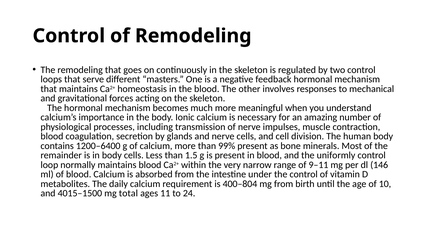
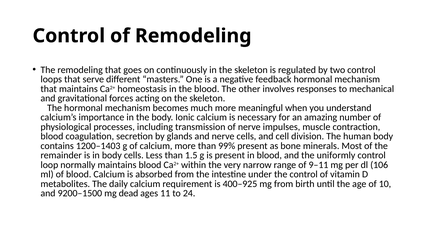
1200–6400: 1200–6400 -> 1200–1403
146: 146 -> 106
400–804: 400–804 -> 400–925
4015–1500: 4015–1500 -> 9200–1500
total: total -> dead
